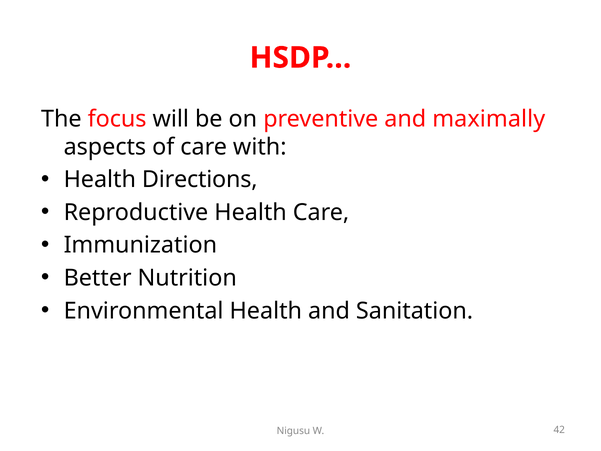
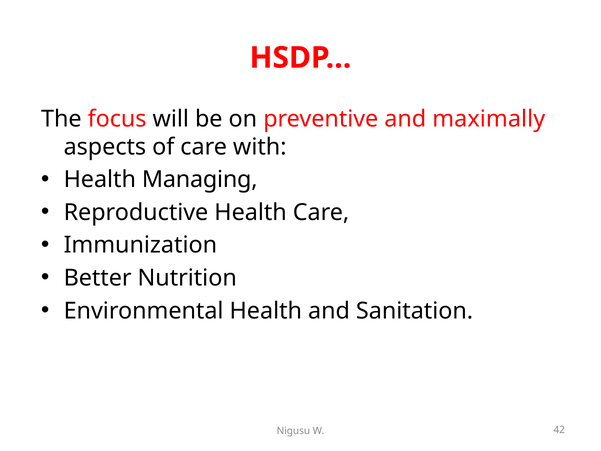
Directions: Directions -> Managing
